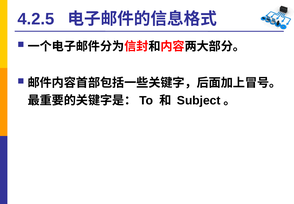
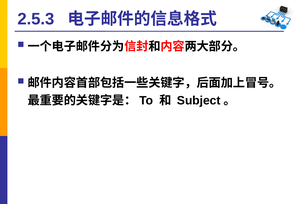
4.2.5: 4.2.5 -> 2.5.3
